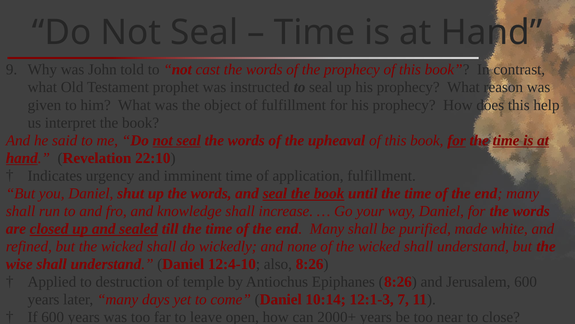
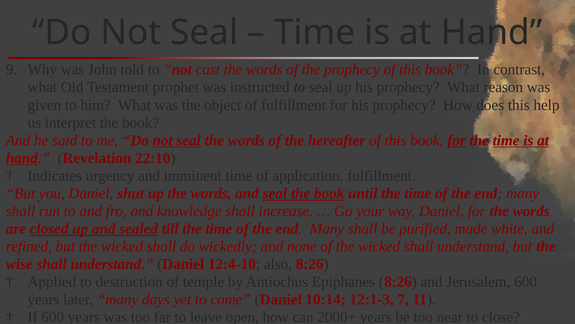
upheaval: upheaval -> hereafter
